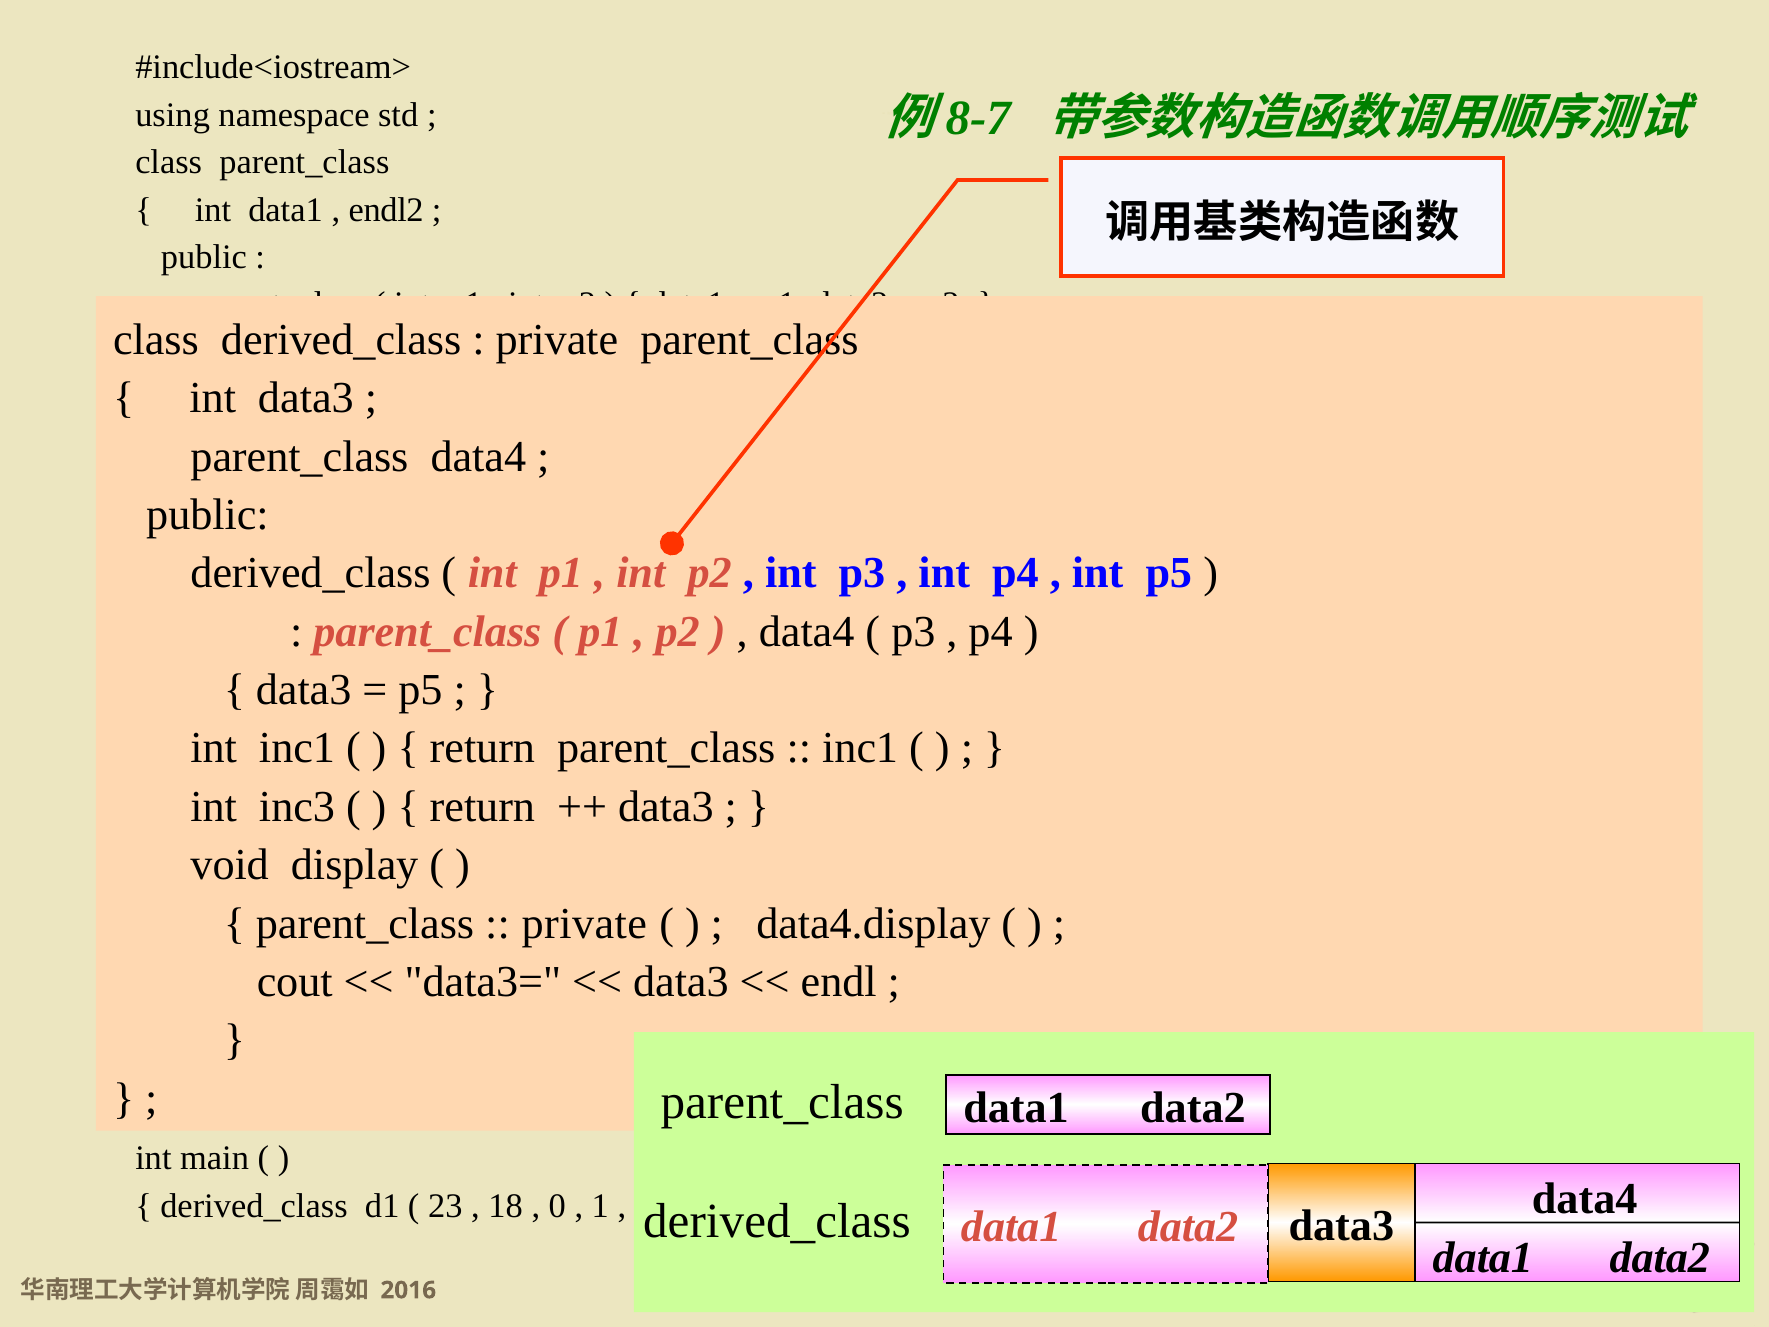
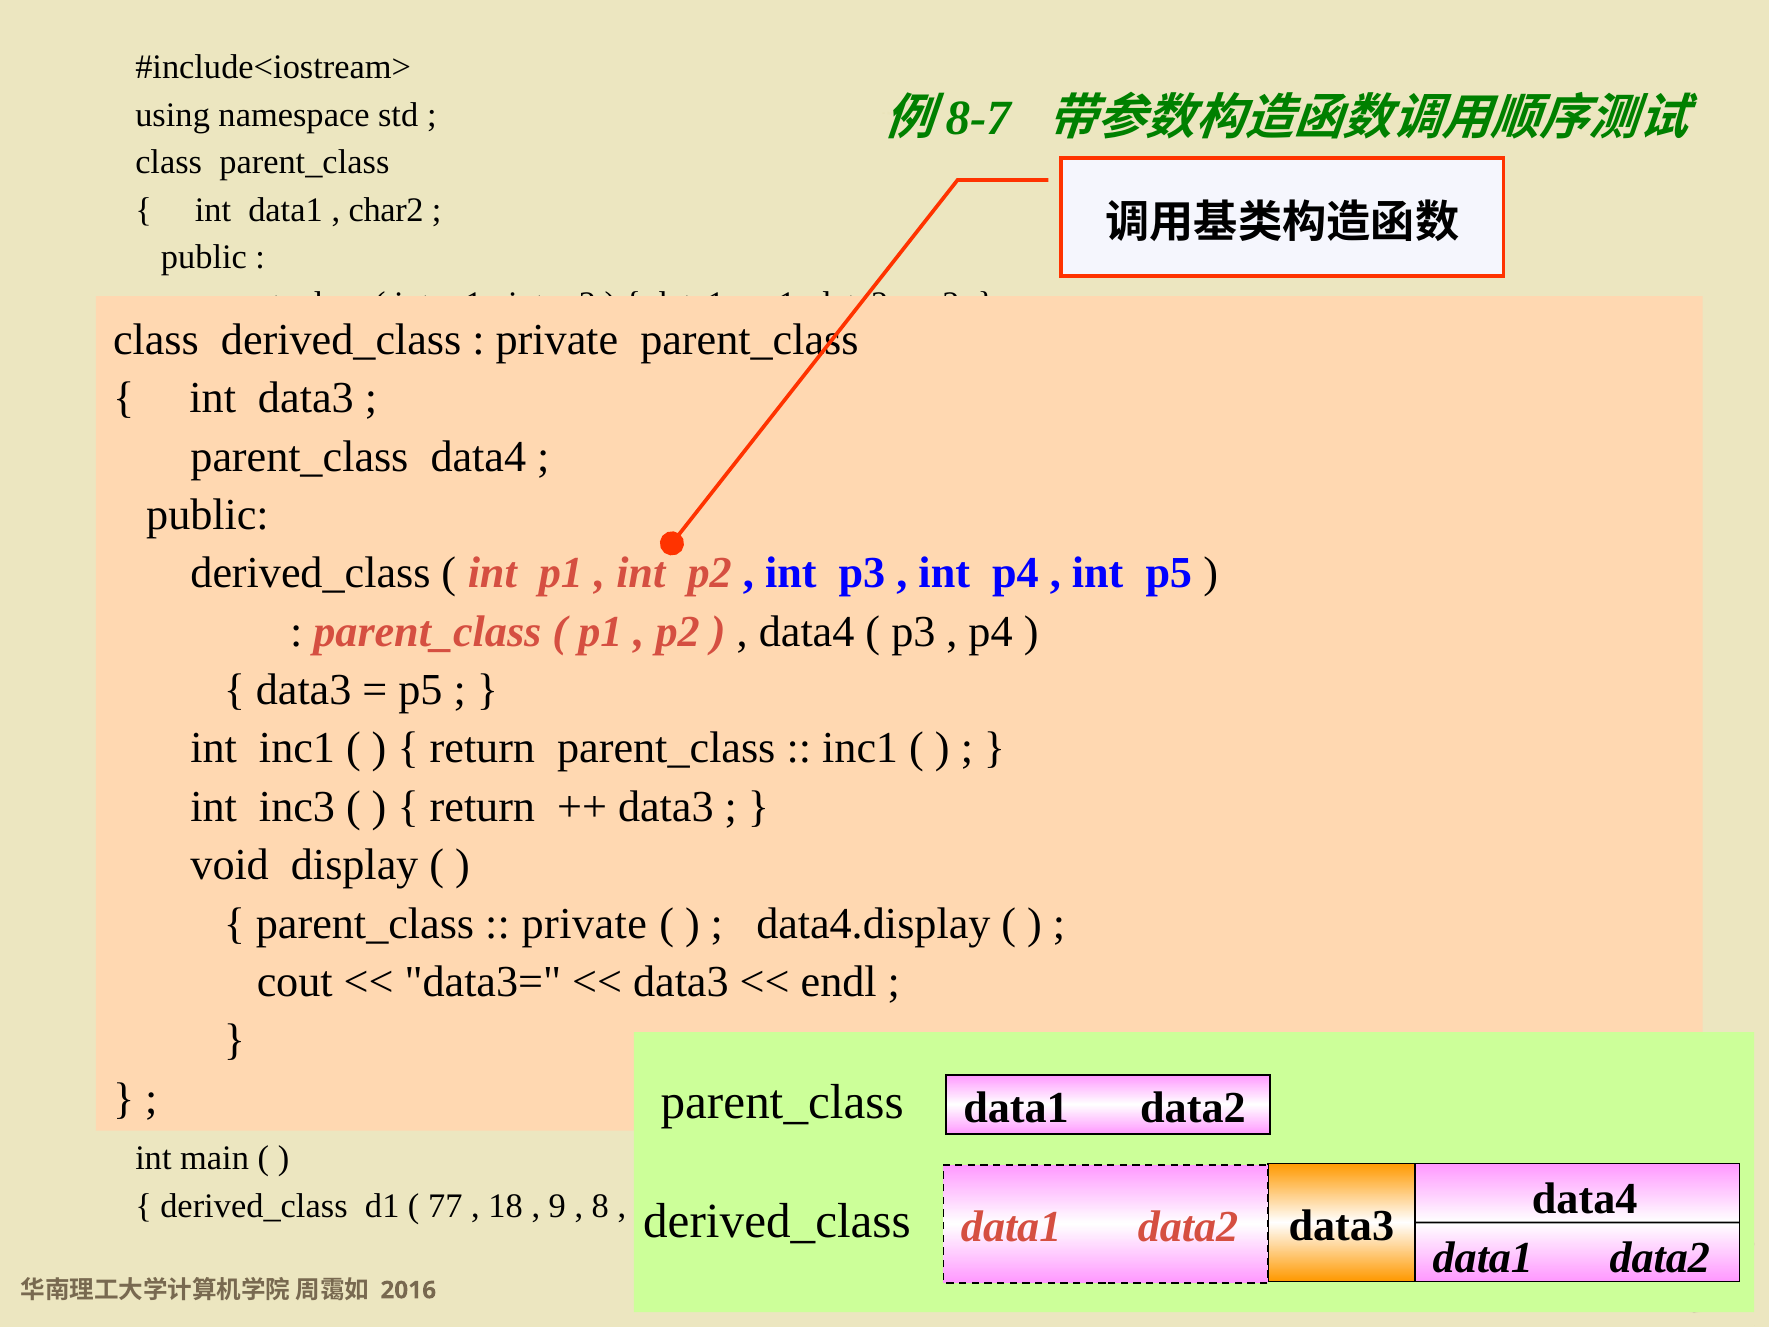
endl2: endl2 -> char2
23: 23 -> 77
0: 0 -> 9
1: 1 -> 8
